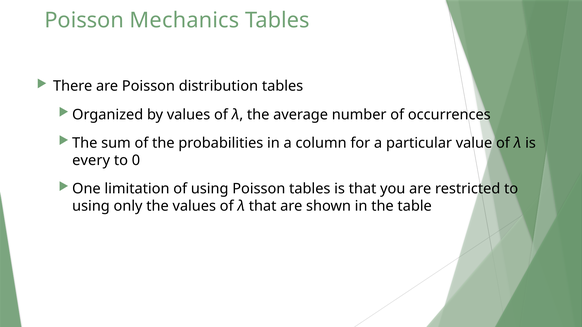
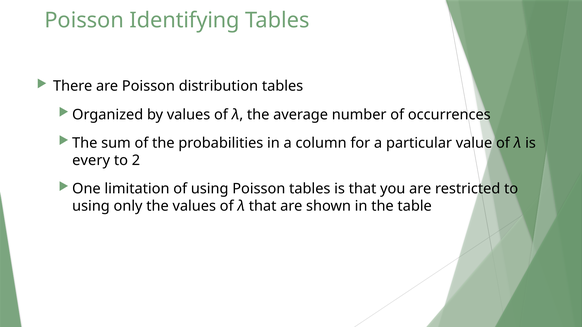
Mechanics: Mechanics -> Identifying
0: 0 -> 2
